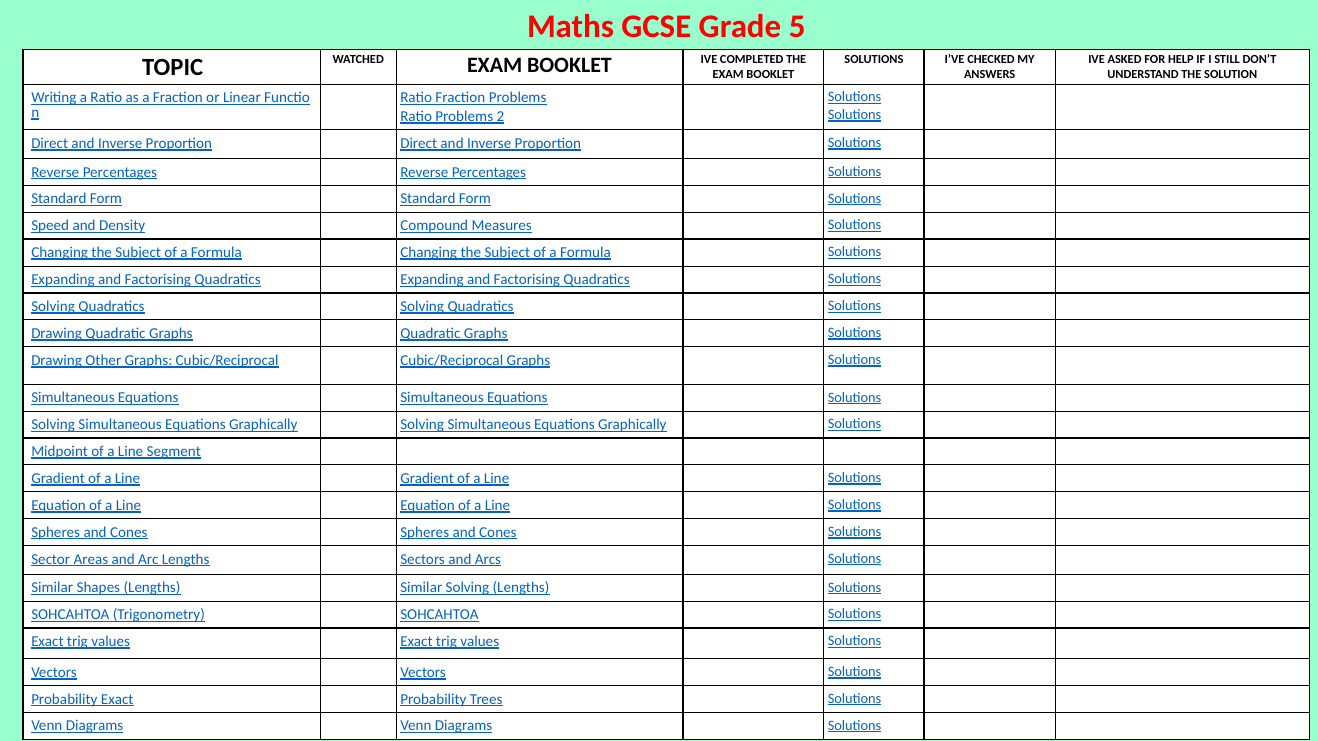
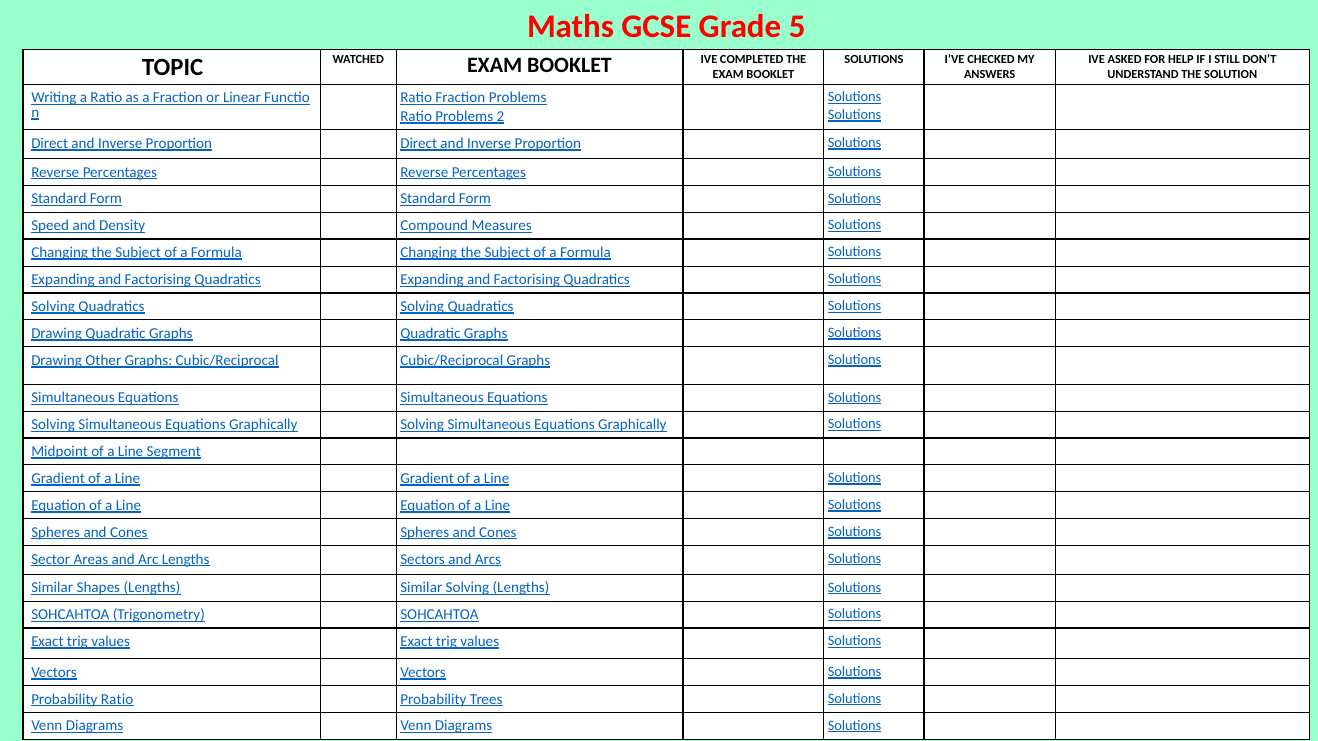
Probability Exact: Exact -> Ratio
